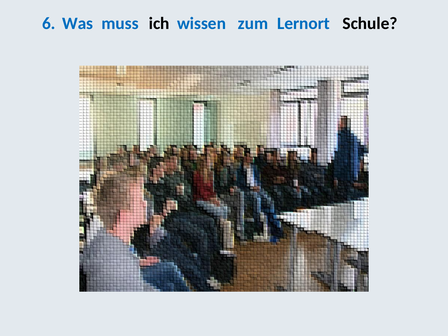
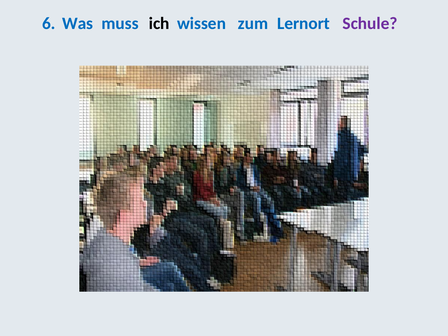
Schule colour: black -> purple
